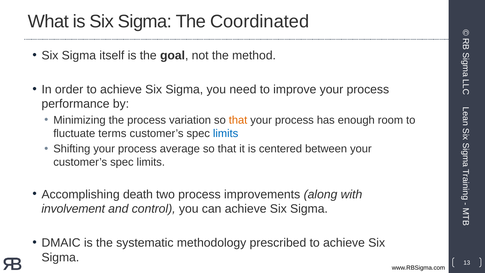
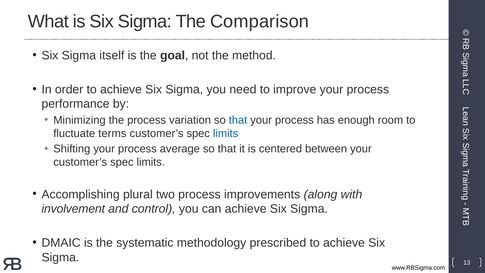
Coordinated: Coordinated -> Comparison
that at (238, 120) colour: orange -> blue
death: death -> plural
